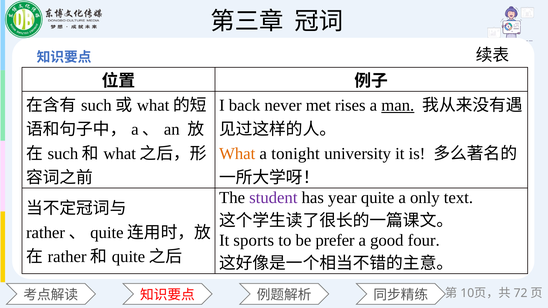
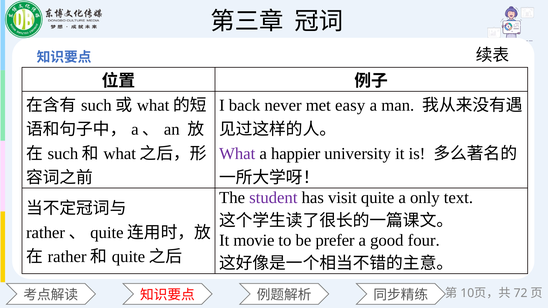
rises: rises -> easy
man underline: present -> none
What colour: orange -> purple
tonight: tonight -> happier
year: year -> visit
sports: sports -> movie
